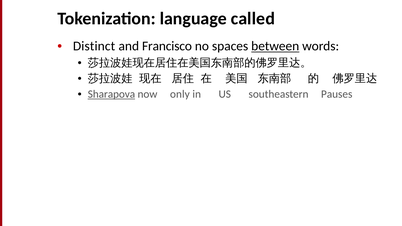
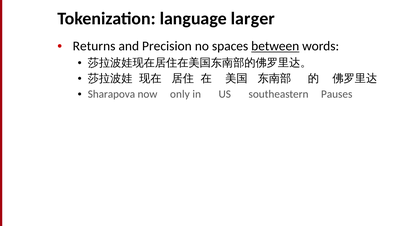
called: called -> larger
Distinct: Distinct -> Returns
Francisco: Francisco -> Precision
Sharapova underline: present -> none
